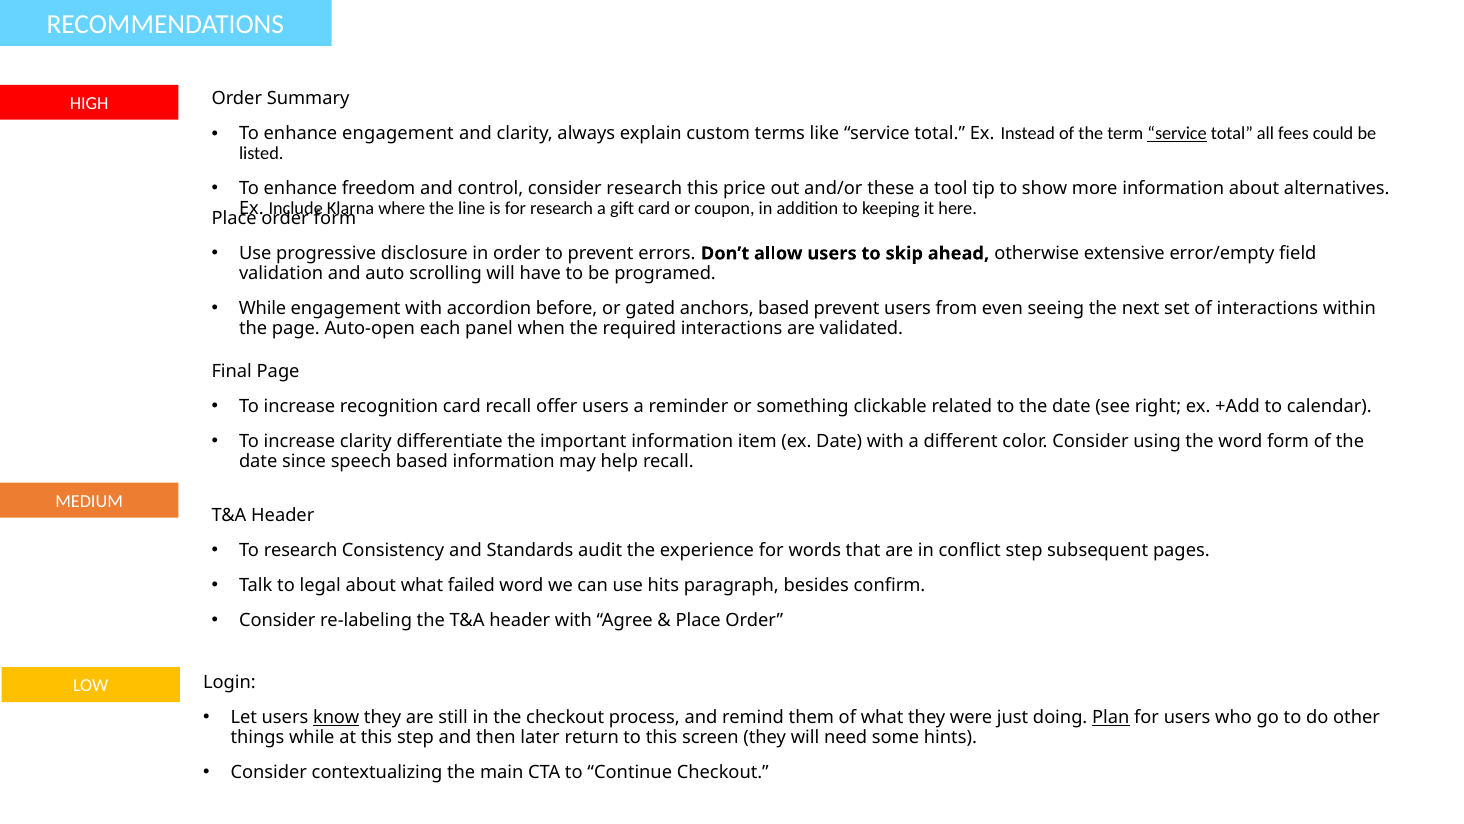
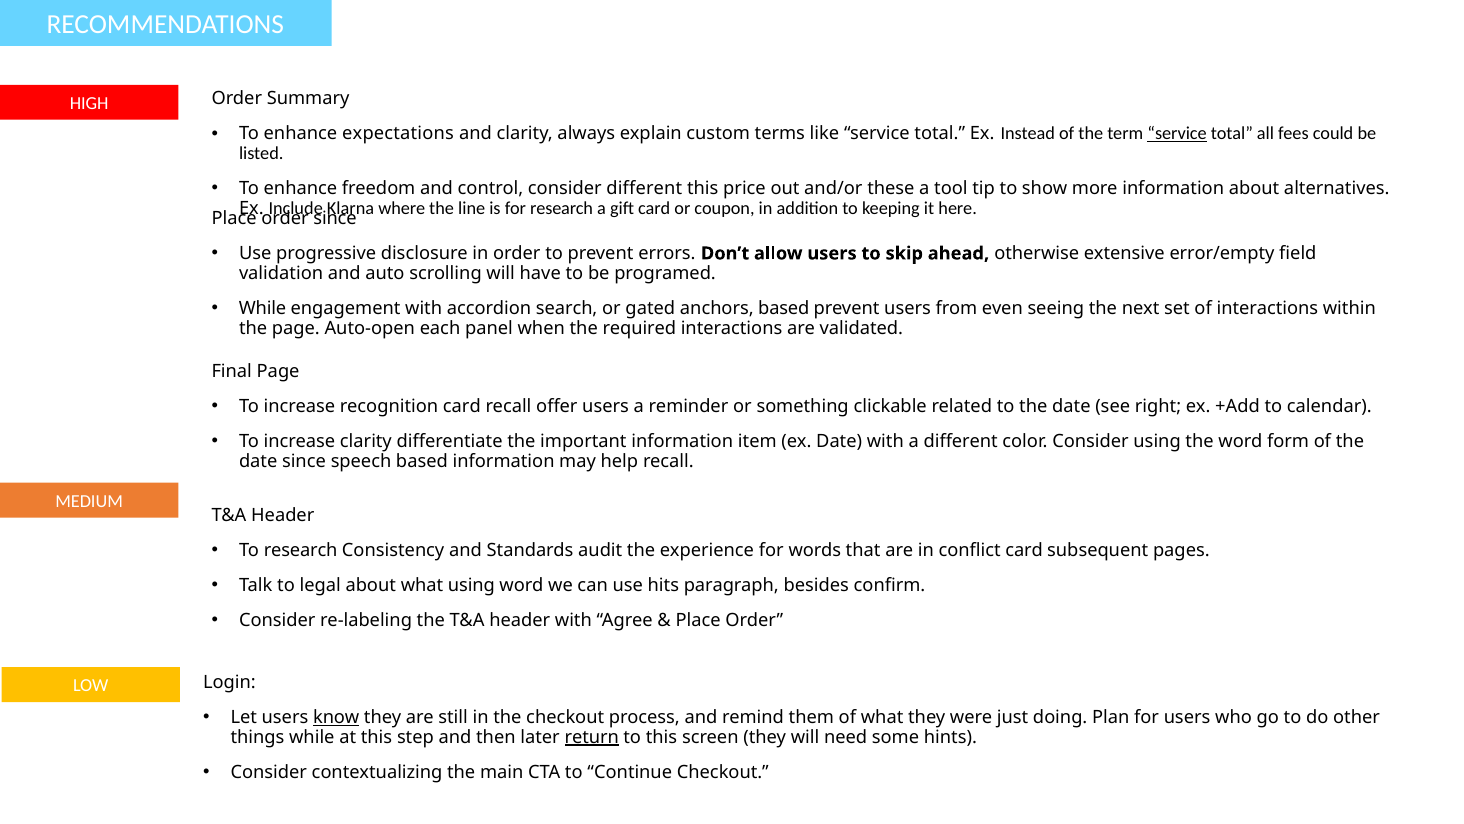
enhance engagement: engagement -> expectations
consider research: research -> different
order form: form -> since
before: before -> search
conflict step: step -> card
what failed: failed -> using
Plan underline: present -> none
return underline: none -> present
